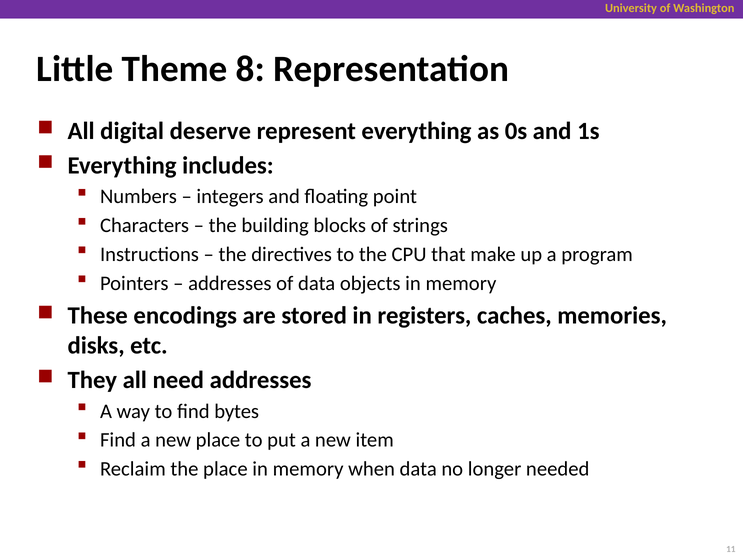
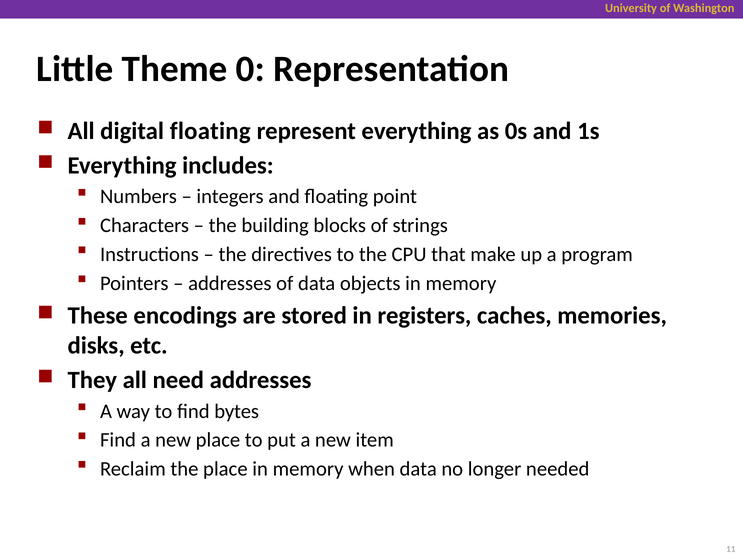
8: 8 -> 0
digital deserve: deserve -> floating
